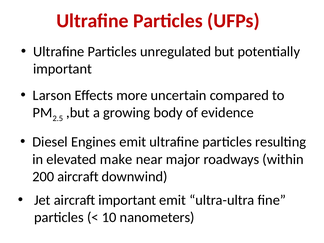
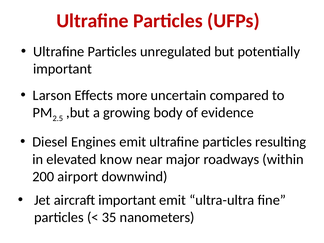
make: make -> know
200 aircraft: aircraft -> airport
10: 10 -> 35
